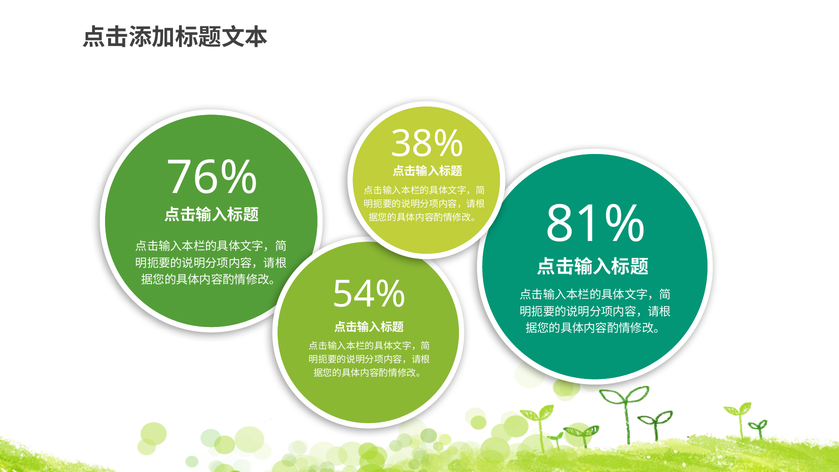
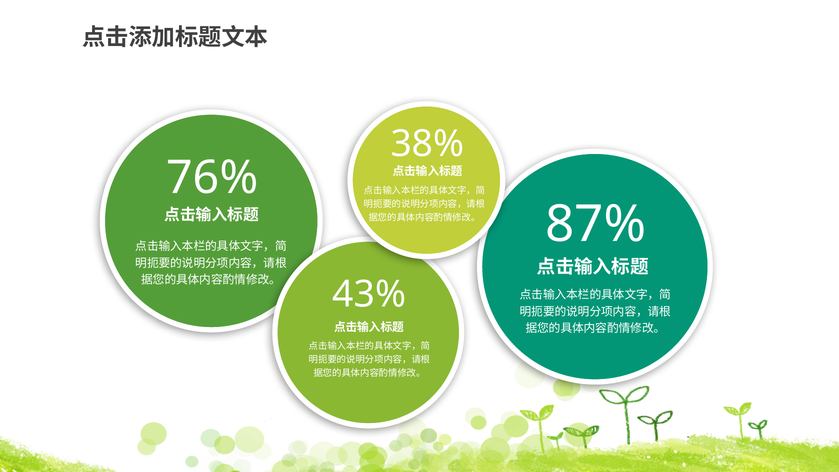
81%: 81% -> 87%
54%: 54% -> 43%
